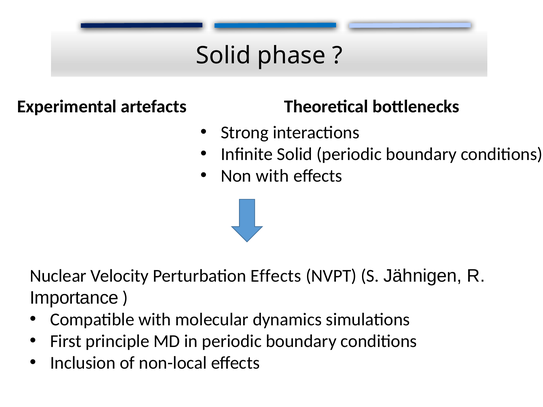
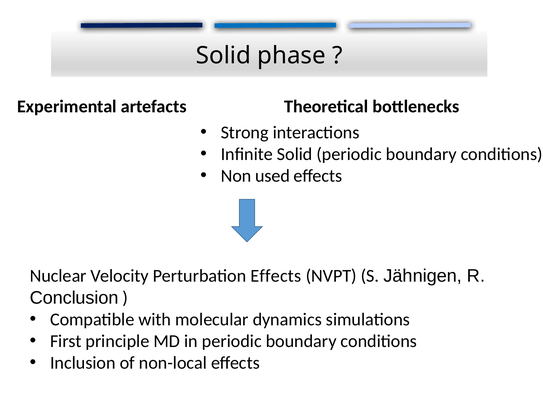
Non with: with -> used
Importance: Importance -> Conclusion
